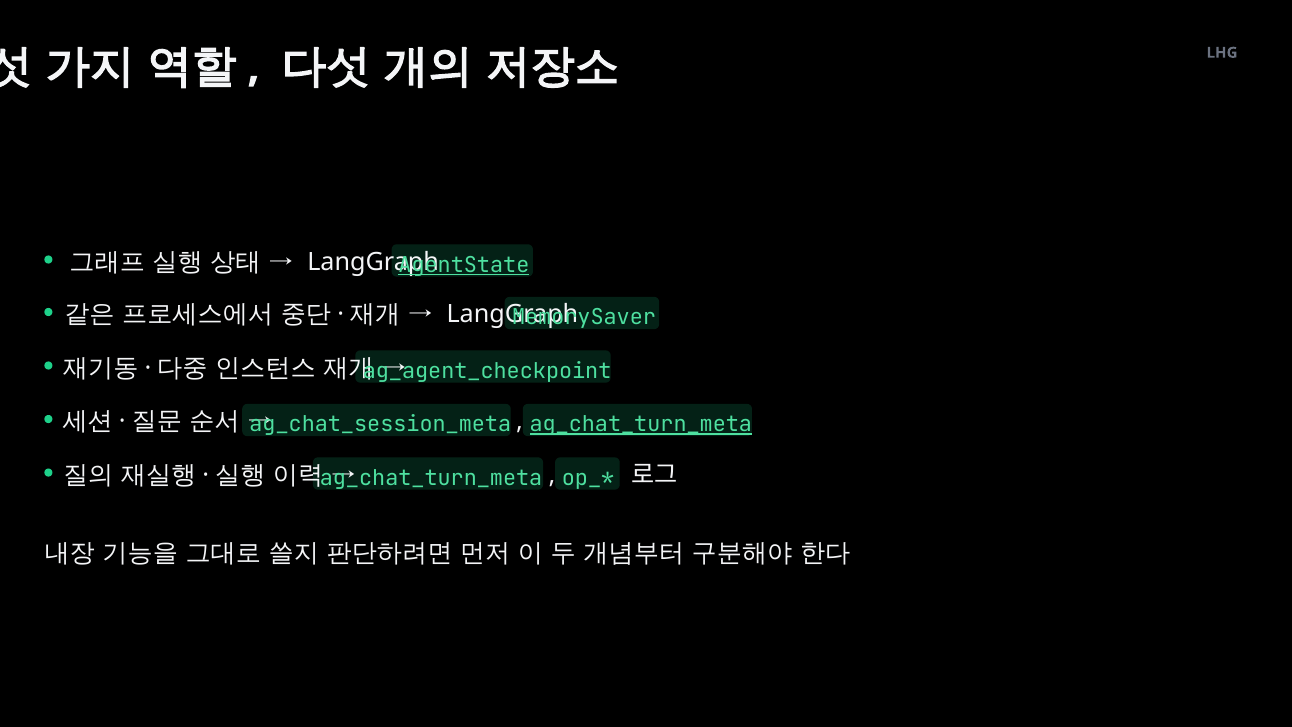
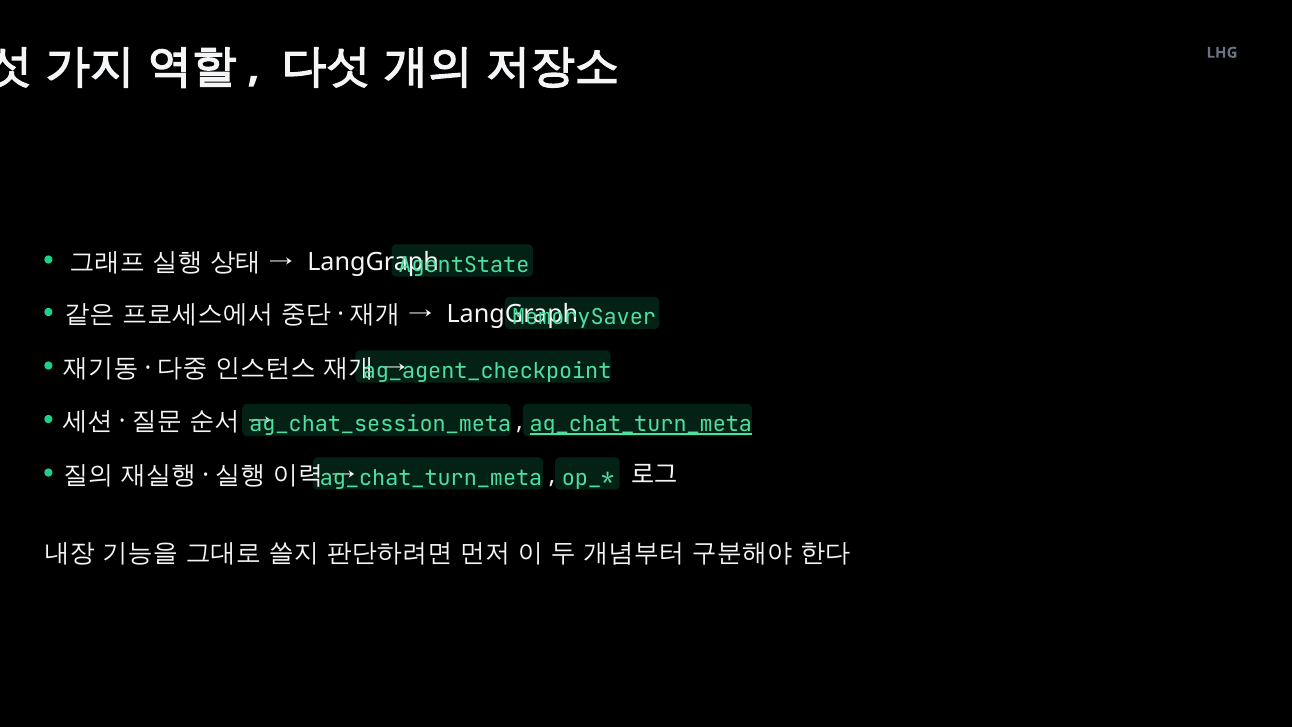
AgentState underline: present -> none
